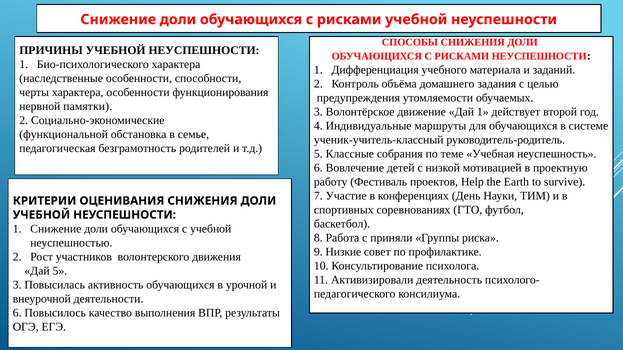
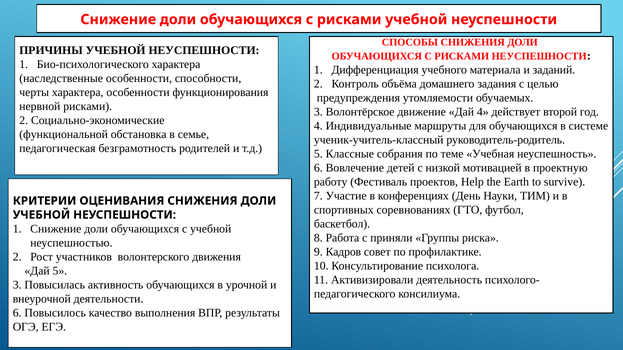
нервной памятки: памятки -> рисками
Дай 1: 1 -> 4
Низкие: Низкие -> Кадров
